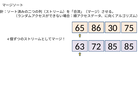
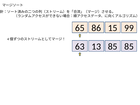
30: 30 -> 15
75: 75 -> 99
72: 72 -> 13
